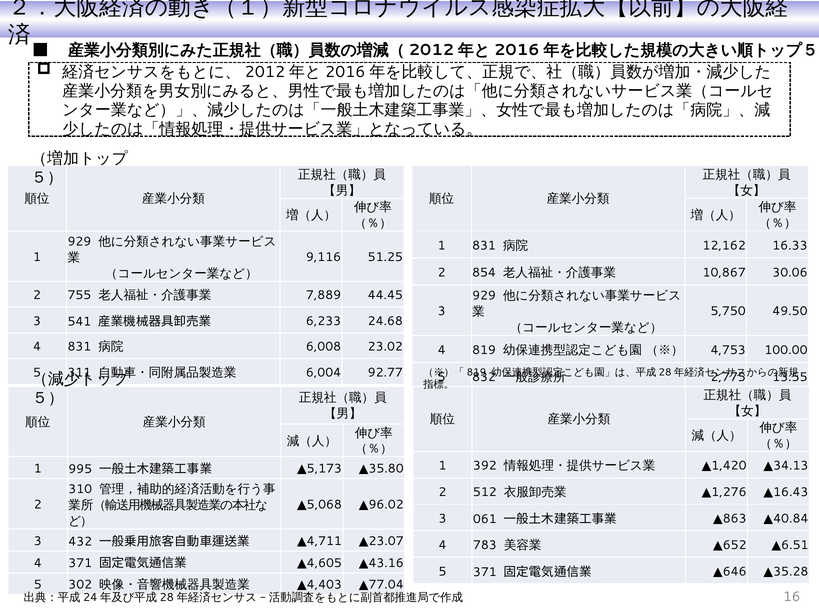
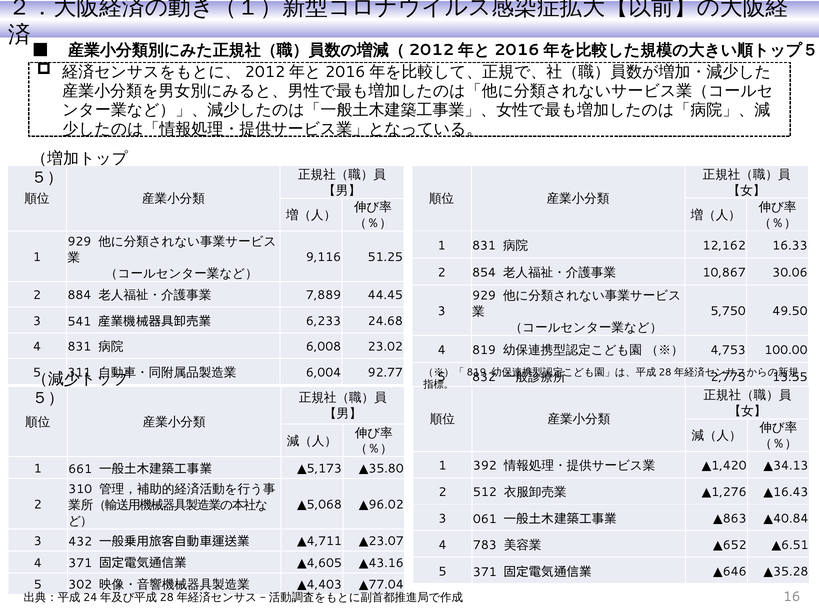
755: 755 -> 884
995: 995 -> 661
